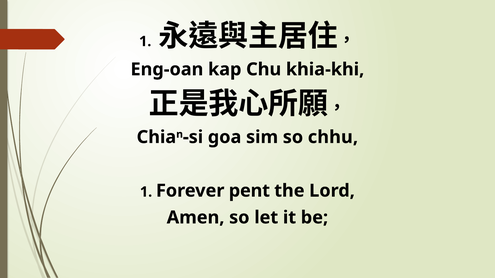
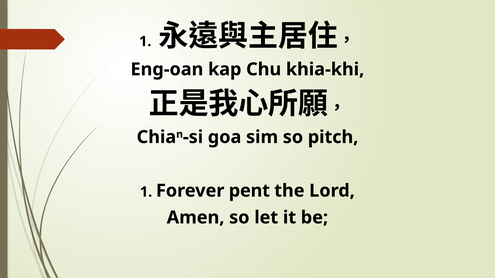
chhu: chhu -> pitch
